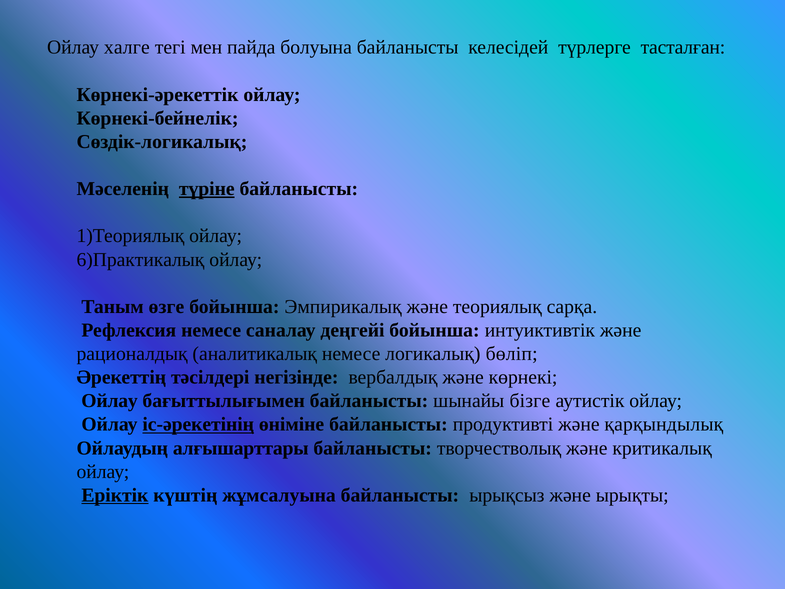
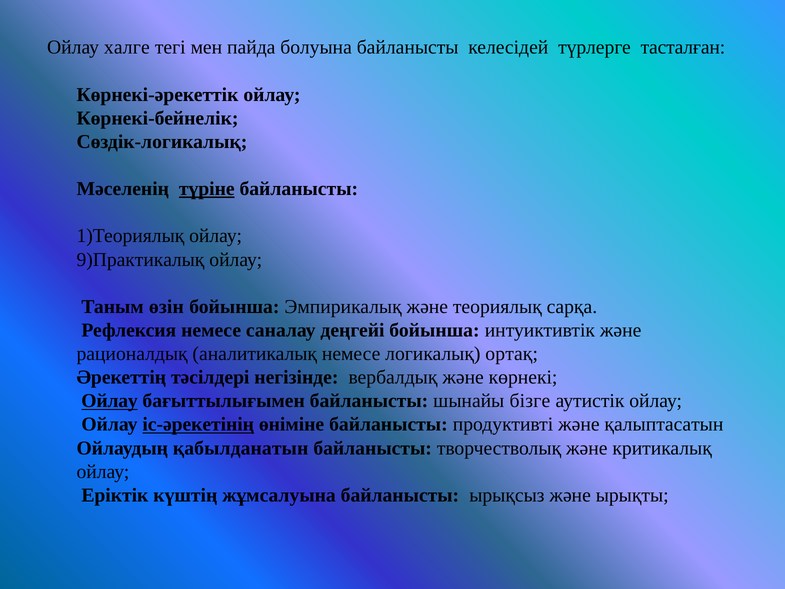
6)Практикалық: 6)Практикалық -> 9)Практикалық
өзге: өзге -> өзін
бөліп: бөліп -> ортақ
Ойлау at (110, 401) underline: none -> present
қарқындылық: қарқындылық -> қалыптасатын
алғышарттары: алғышарттары -> қабылданатын
Еріктік underline: present -> none
